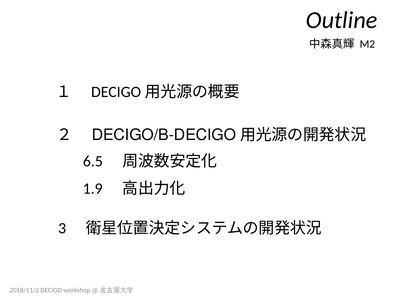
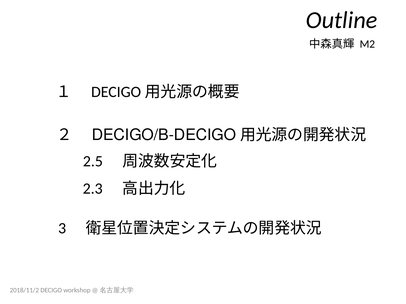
6.5: 6.5 -> 2.5
1.9: 1.9 -> 2.3
